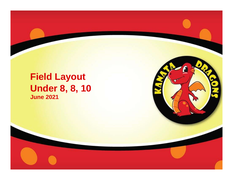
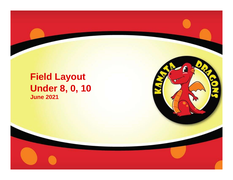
8 8: 8 -> 0
